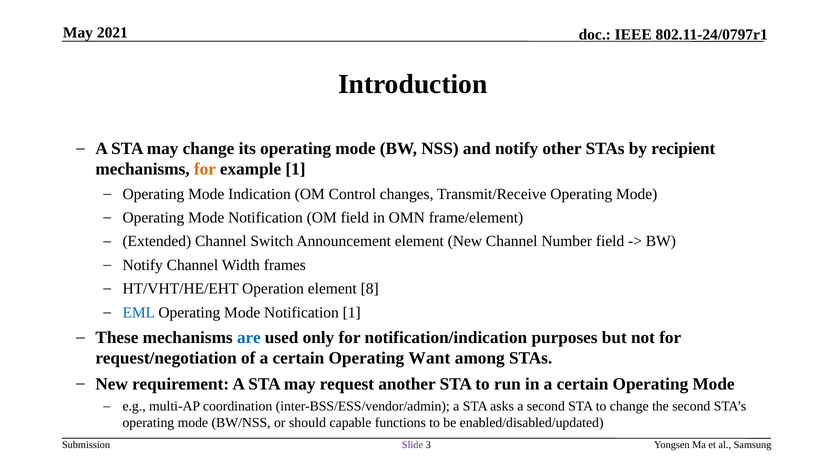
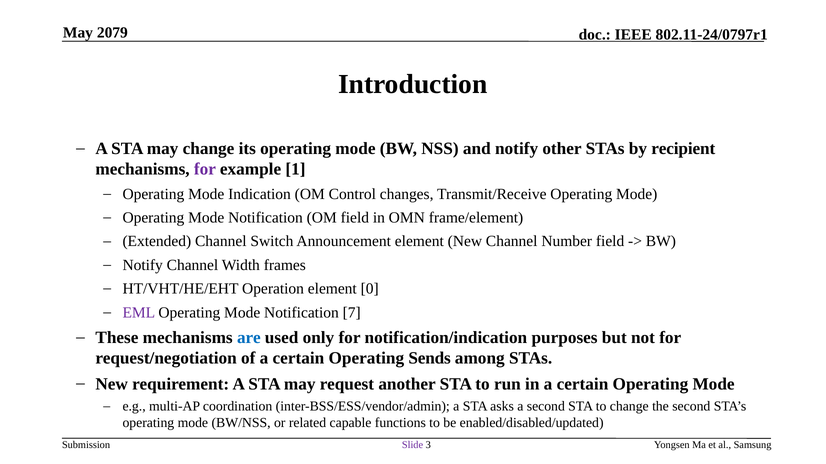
2021: 2021 -> 2079
for at (205, 170) colour: orange -> purple
8: 8 -> 0
EML colour: blue -> purple
Notification 1: 1 -> 7
Want: Want -> Sends
should: should -> related
